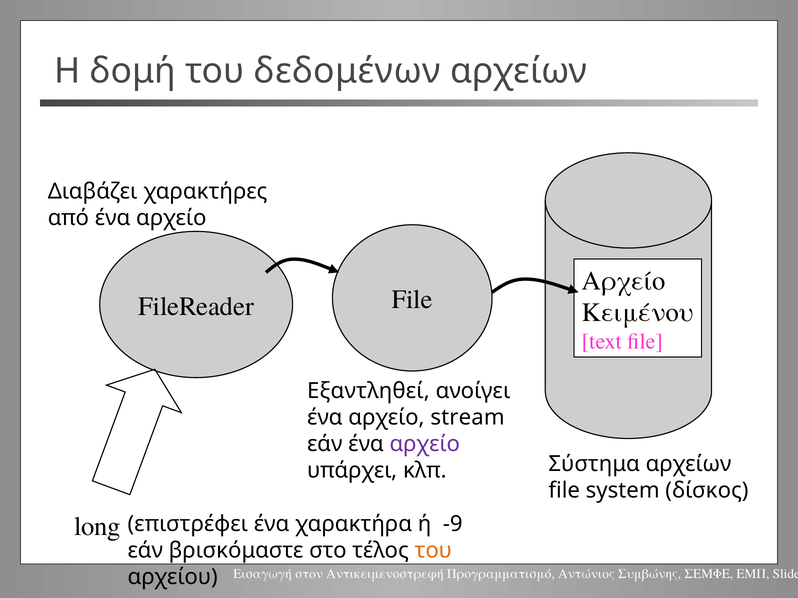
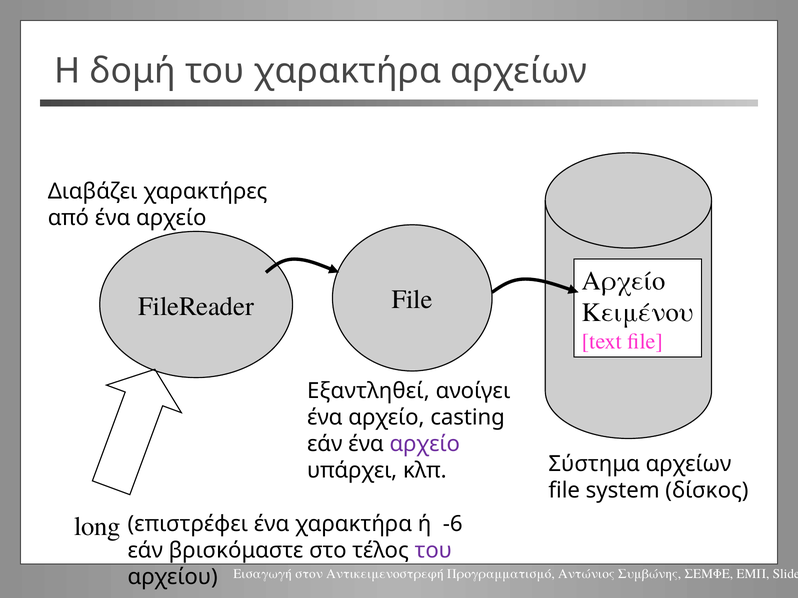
του δεδομένων: δεδομένων -> χαρακτήρα
stream: stream -> casting
-9: -9 -> -6
του at (433, 551) colour: orange -> purple
